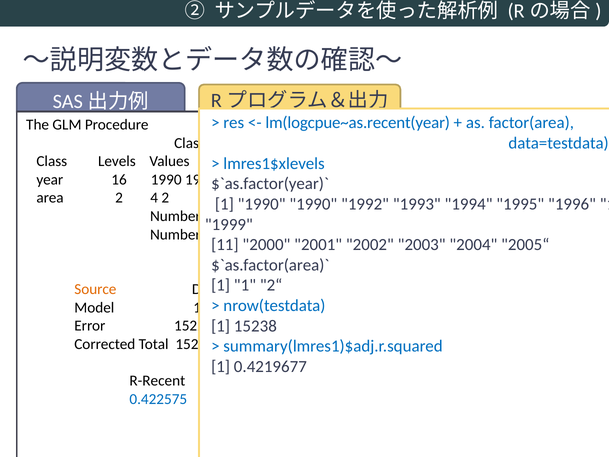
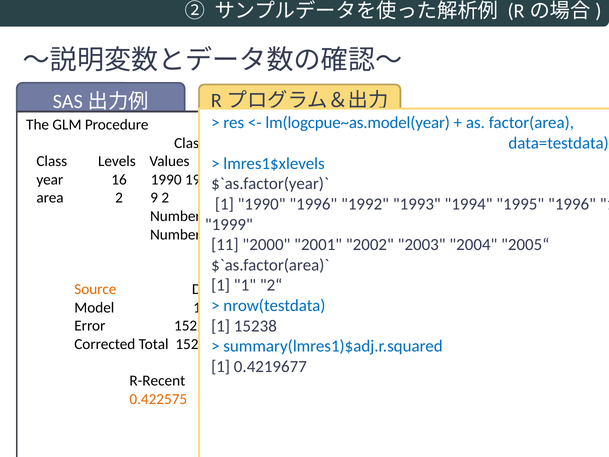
lm(logcpue~as.recent(year: lm(logcpue~as.recent(year -> lm(logcpue~as.model(year
4: 4 -> 9
1990 1990: 1990 -> 1996
0.422575 colour: blue -> orange
